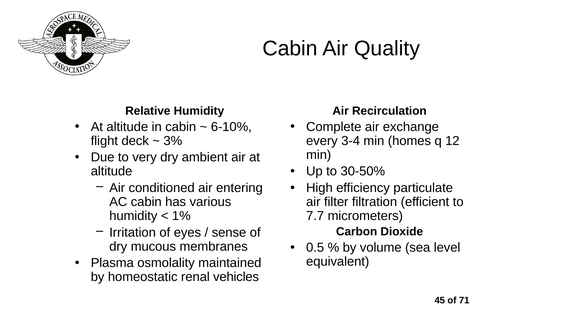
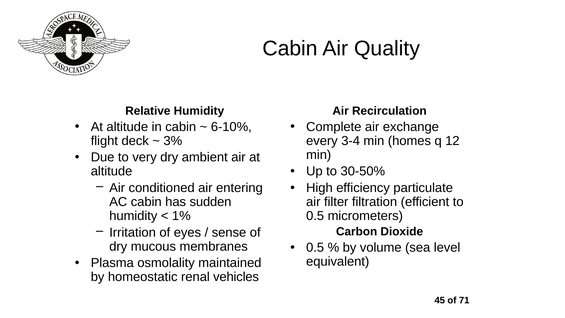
various: various -> sudden
7.7 at (315, 216): 7.7 -> 0.5
